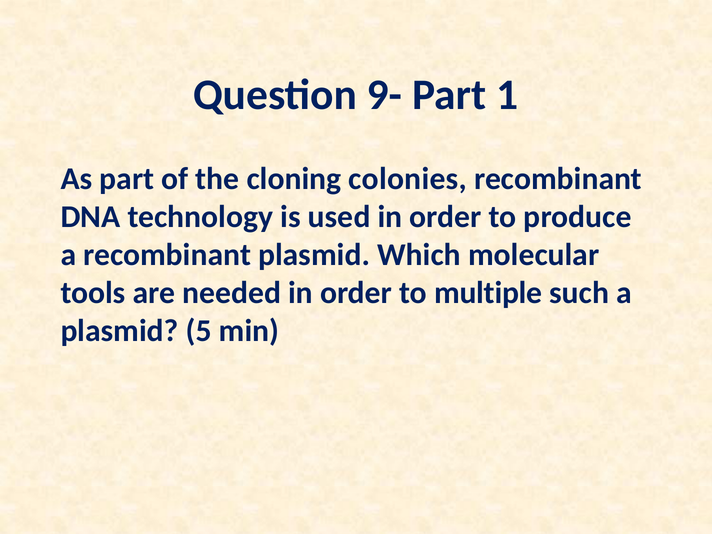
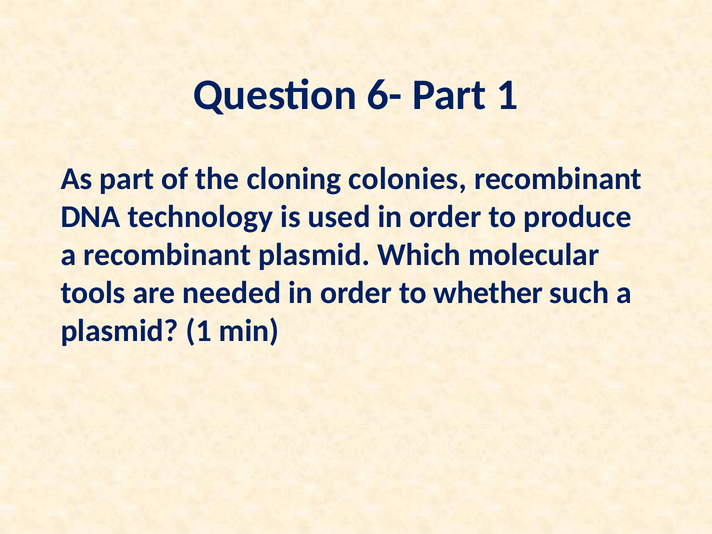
9-: 9- -> 6-
multiple: multiple -> whether
plasmid 5: 5 -> 1
